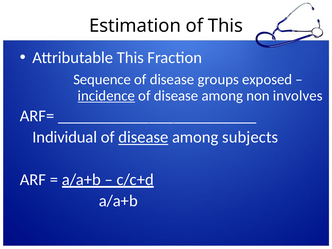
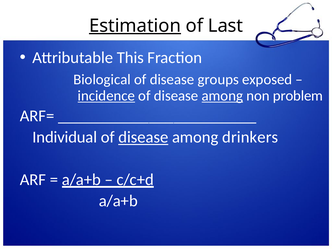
Estimation underline: none -> present
of This: This -> Last
Sequence: Sequence -> Biological
among at (222, 96) underline: none -> present
involves: involves -> problem
subjects: subjects -> drinkers
